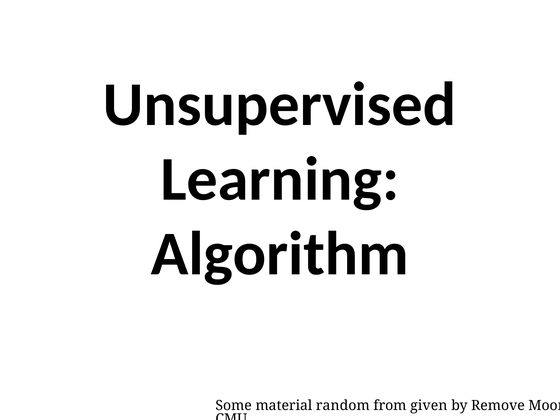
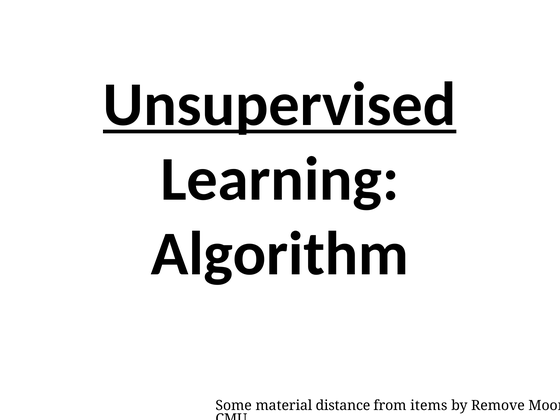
Unsupervised underline: none -> present
random: random -> distance
given: given -> items
